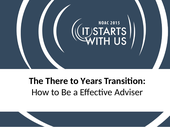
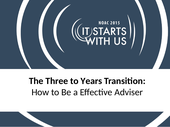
There: There -> Three
